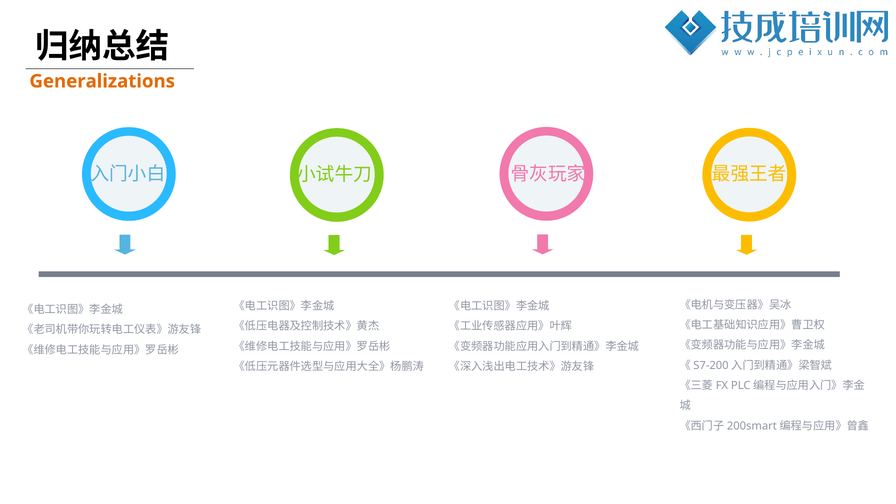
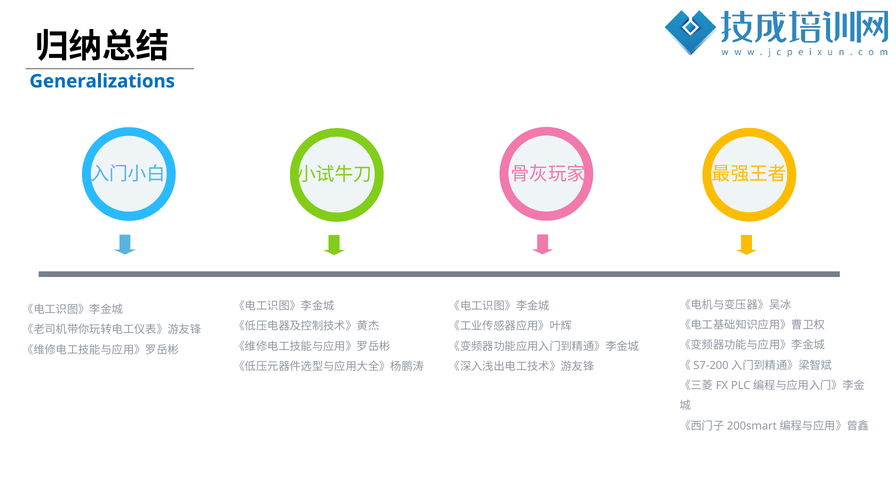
Generalizations colour: orange -> blue
